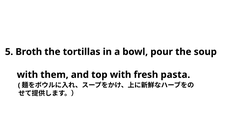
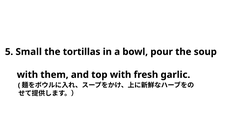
Broth: Broth -> Small
pasta: pasta -> garlic
